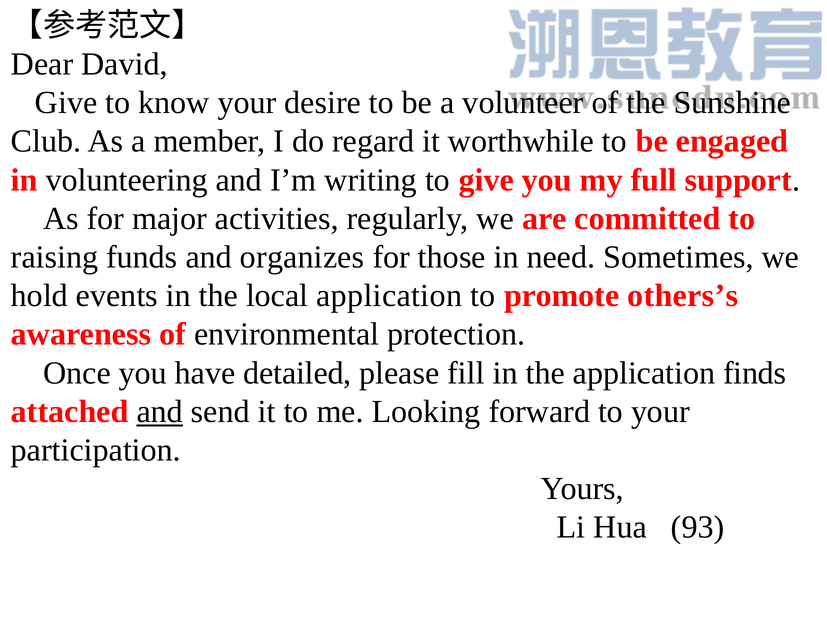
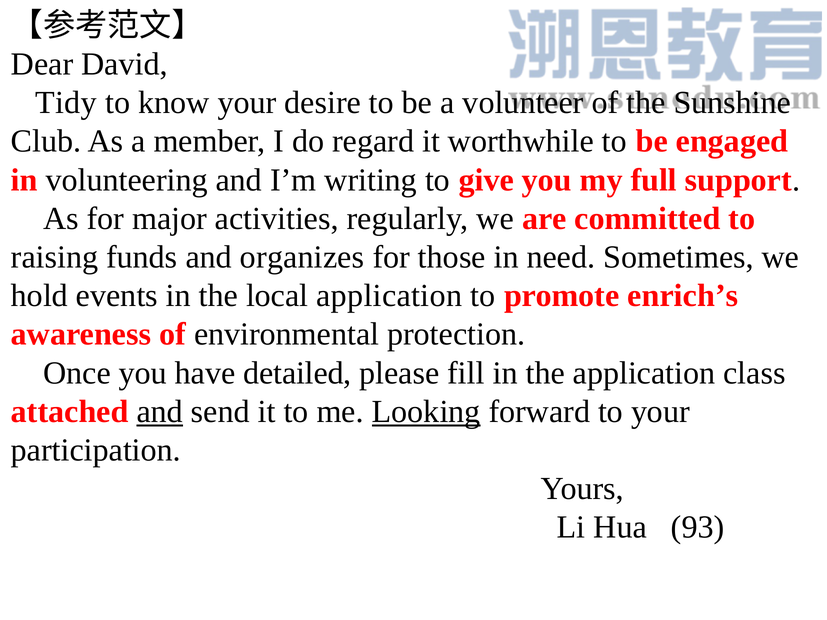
Give at (66, 103): Give -> Tidy
others’s: others’s -> enrich’s
finds: finds -> class
Looking underline: none -> present
